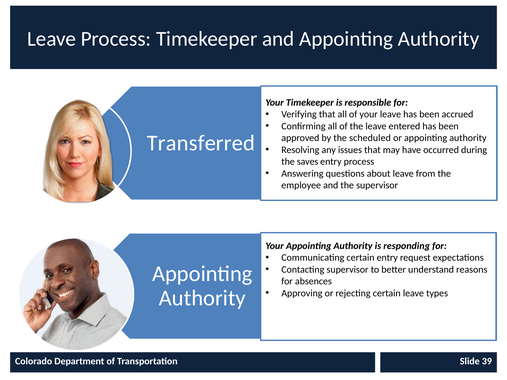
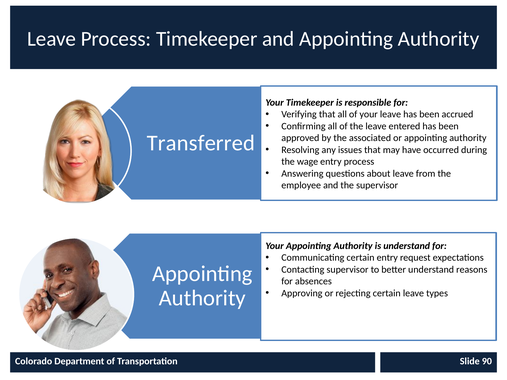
scheduled: scheduled -> associated
saves: saves -> wage
is responding: responding -> understand
39: 39 -> 90
